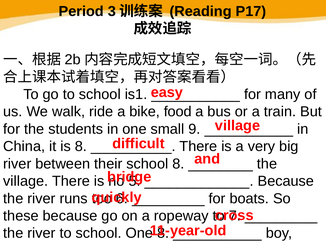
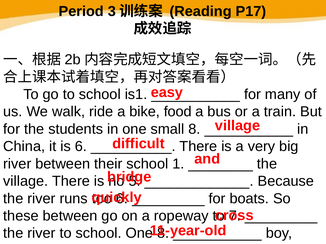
small 9: 9 -> 8
is 8: 8 -> 6
school 8: 8 -> 1
these because: because -> between
